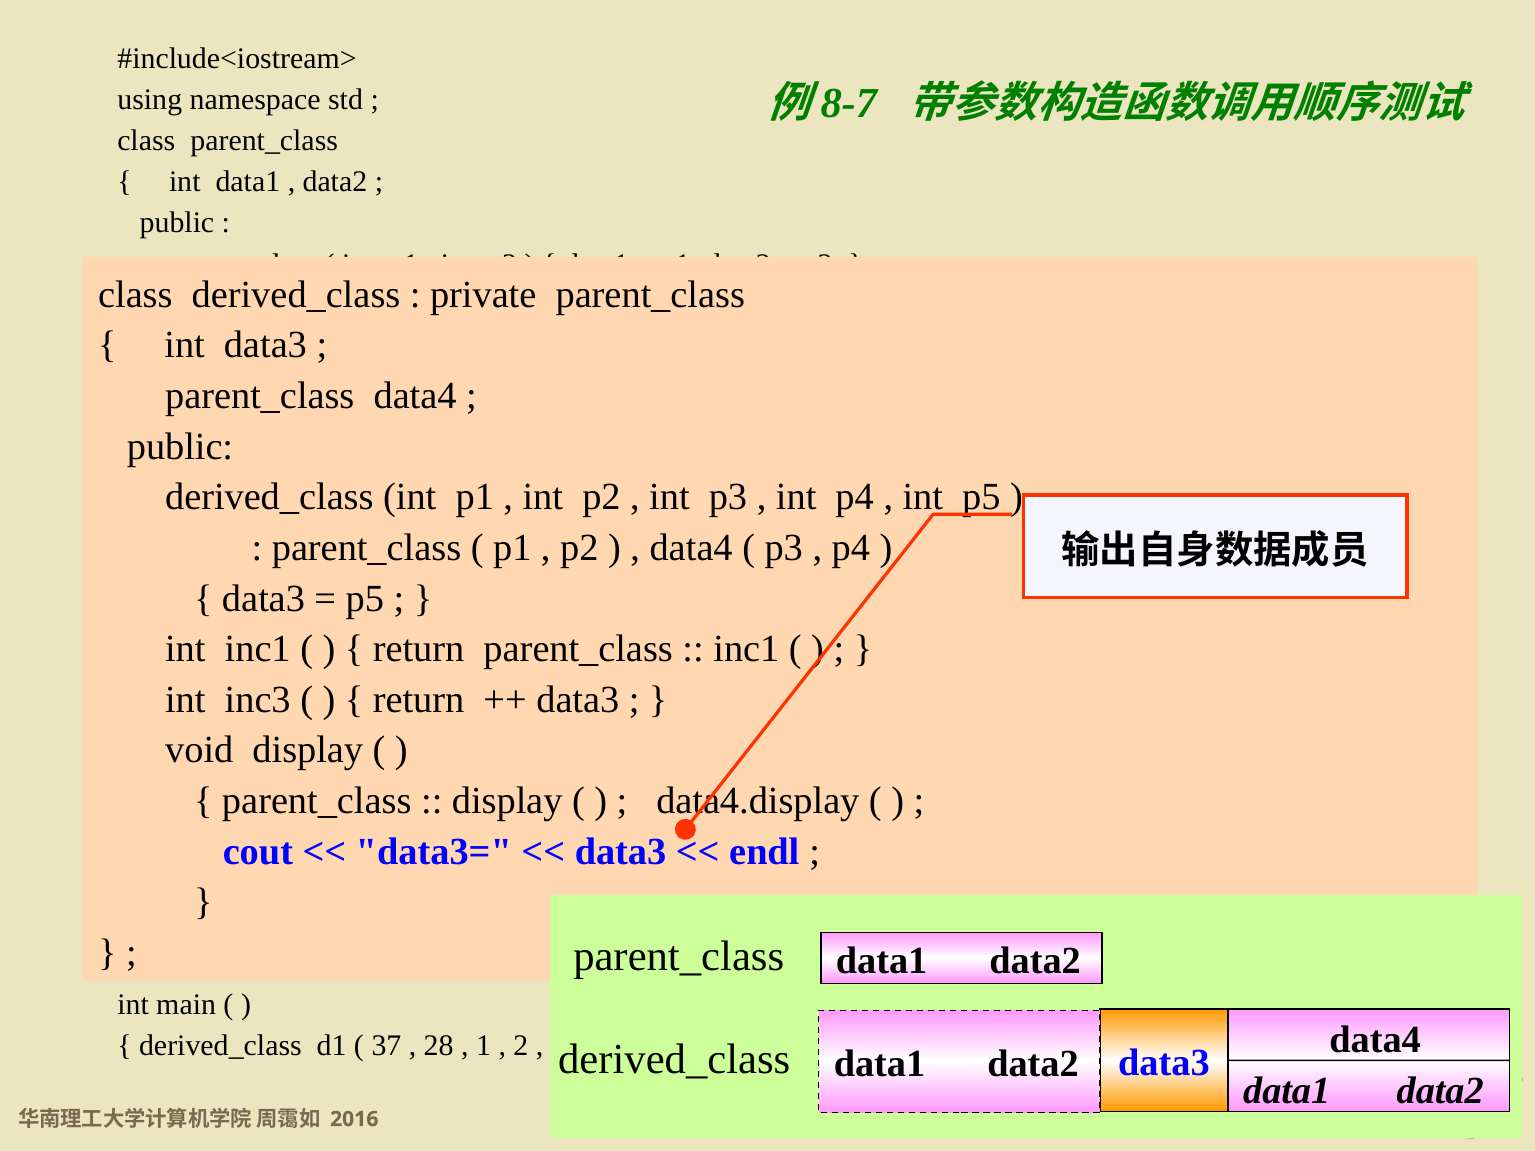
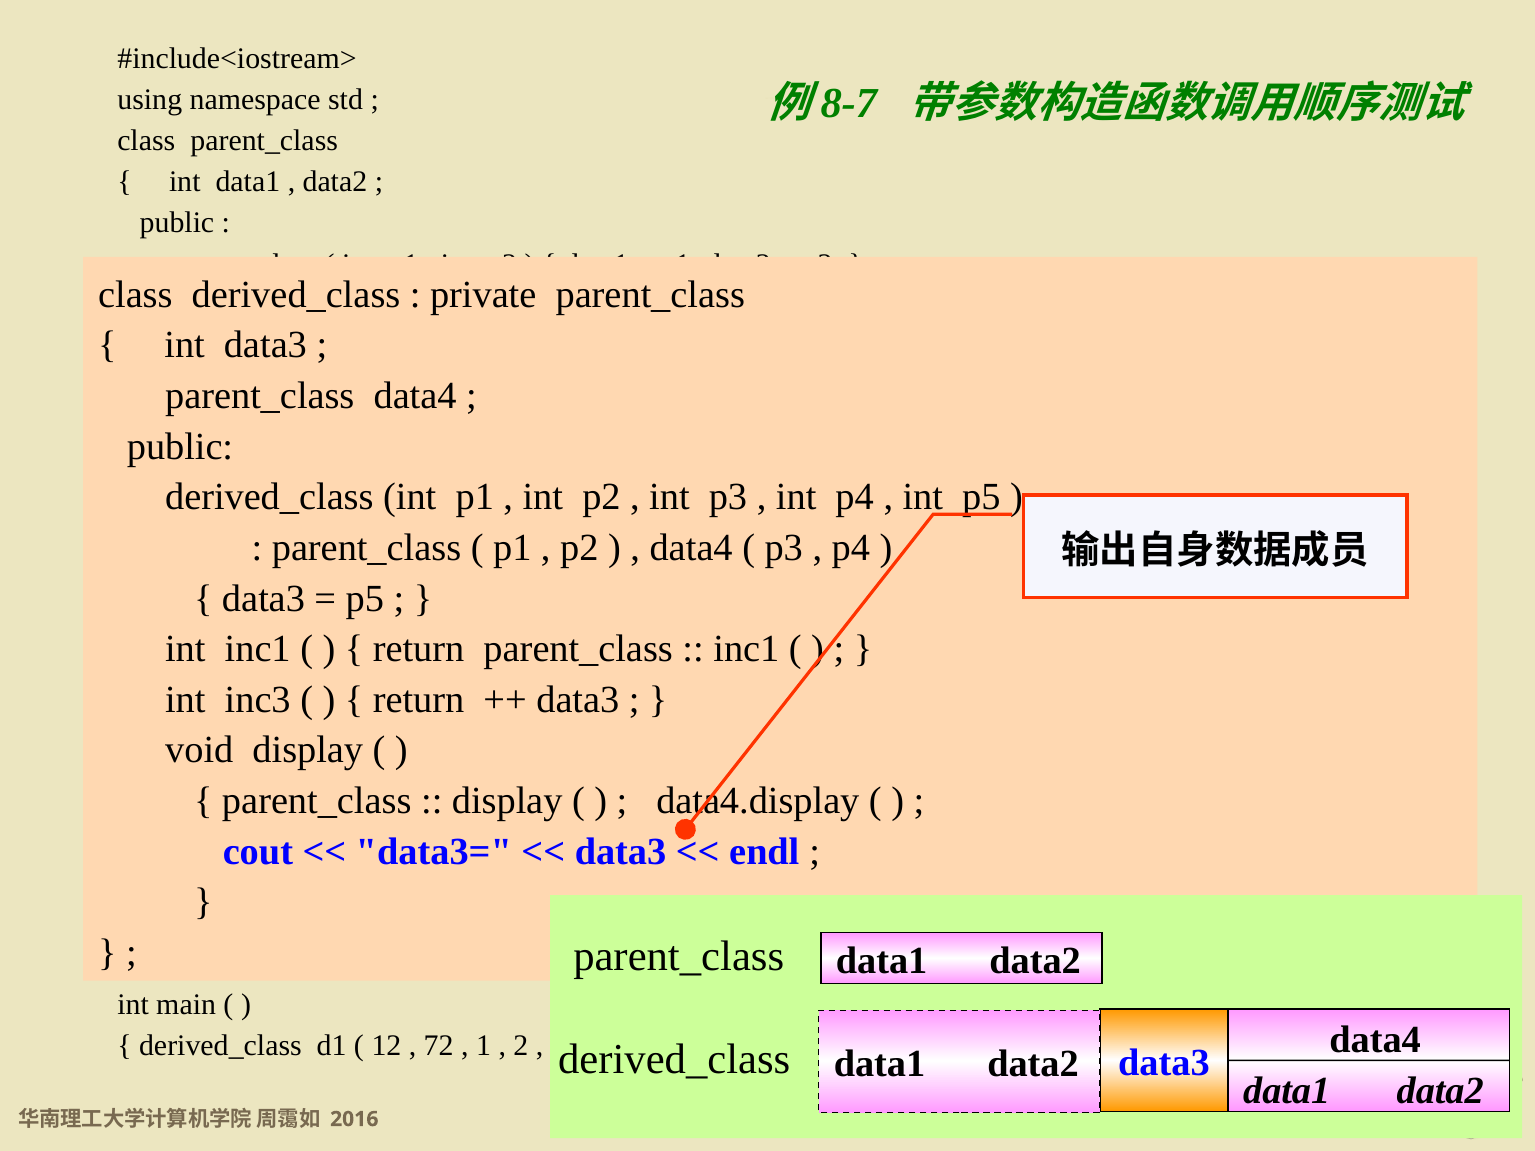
37: 37 -> 12
28: 28 -> 72
